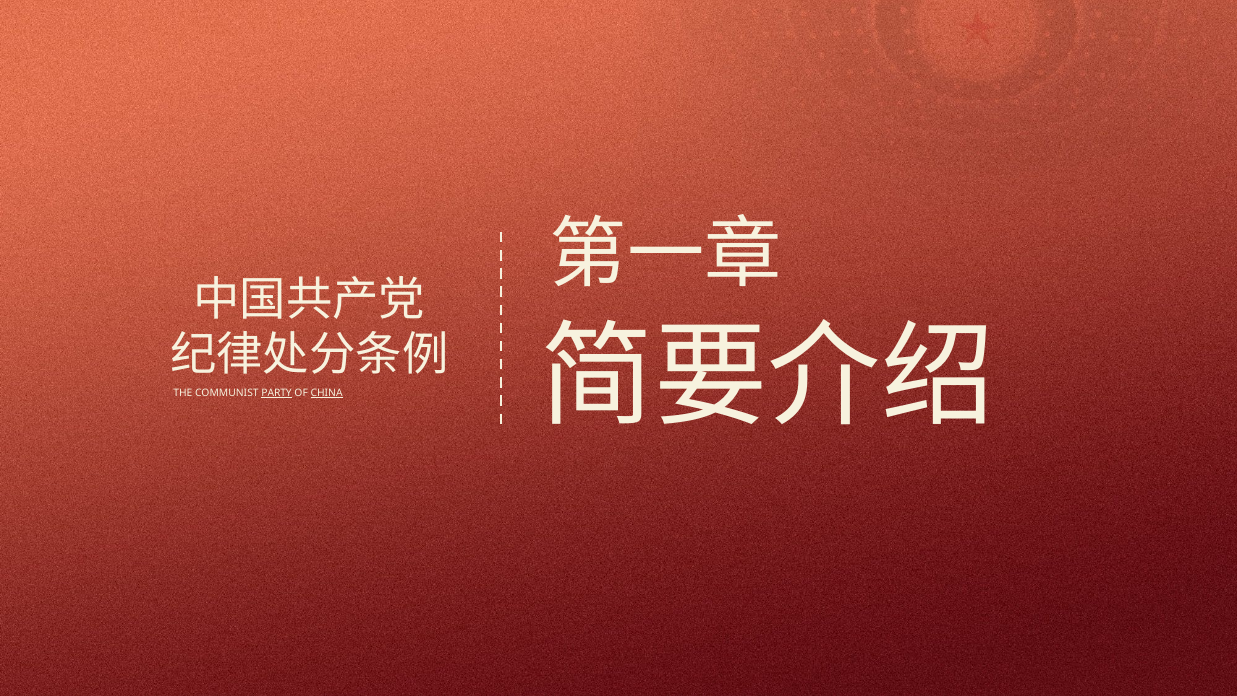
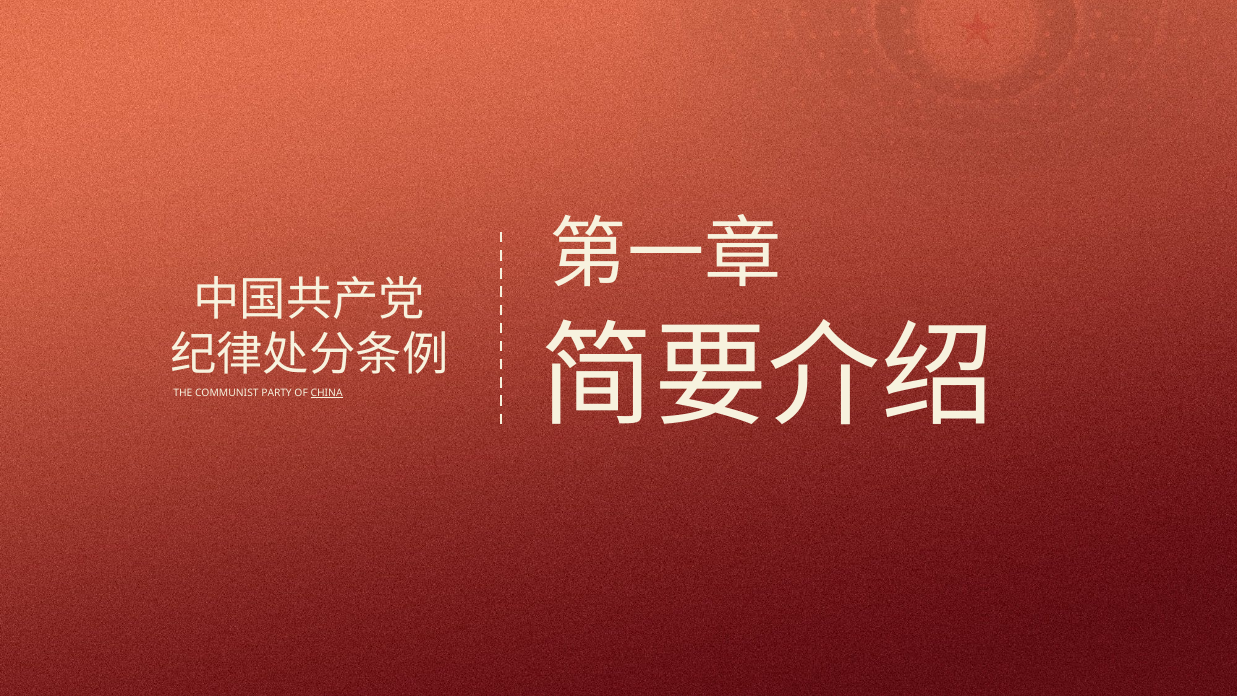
PARTY underline: present -> none
